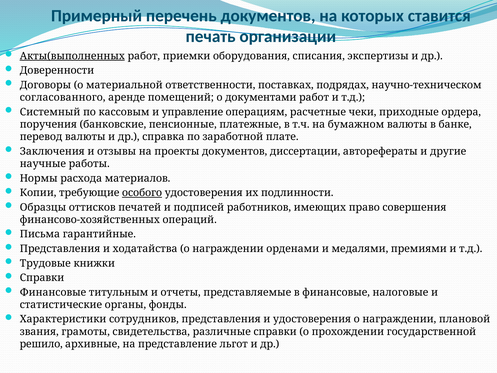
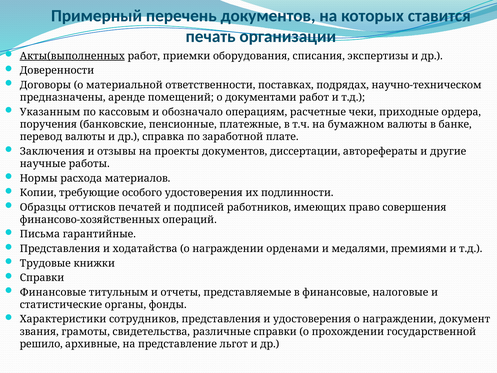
согласованного: согласованного -> предназначены
Системный: Системный -> Указанным
управление: управление -> обозначало
особого underline: present -> none
плановой: плановой -> документ
